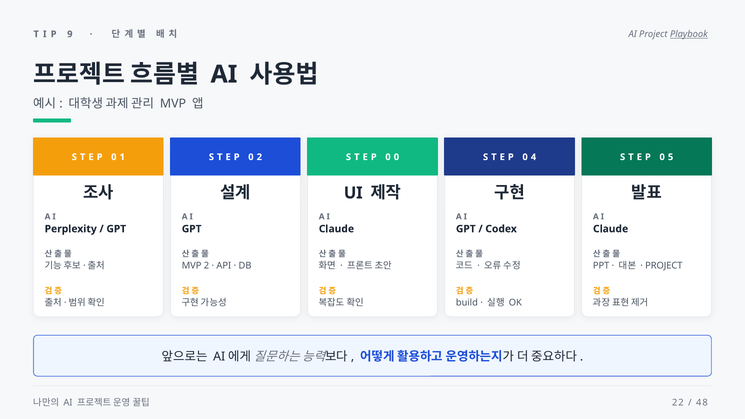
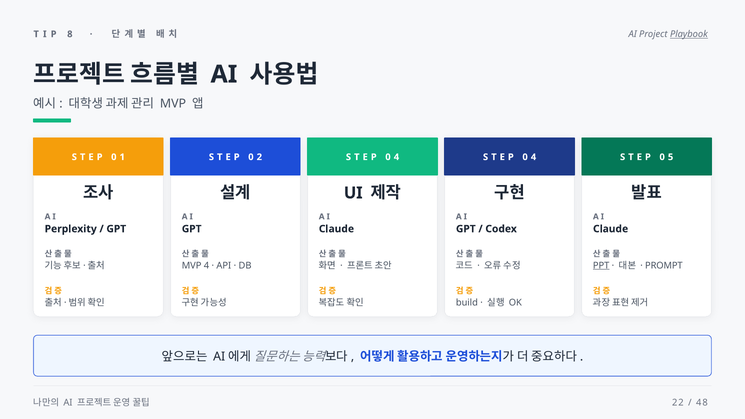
9: 9 -> 8
0 at (396, 157): 0 -> 4
MVP 2: 2 -> 4
PPT underline: none -> present
PROJECT at (664, 265): PROJECT -> PROMPT
